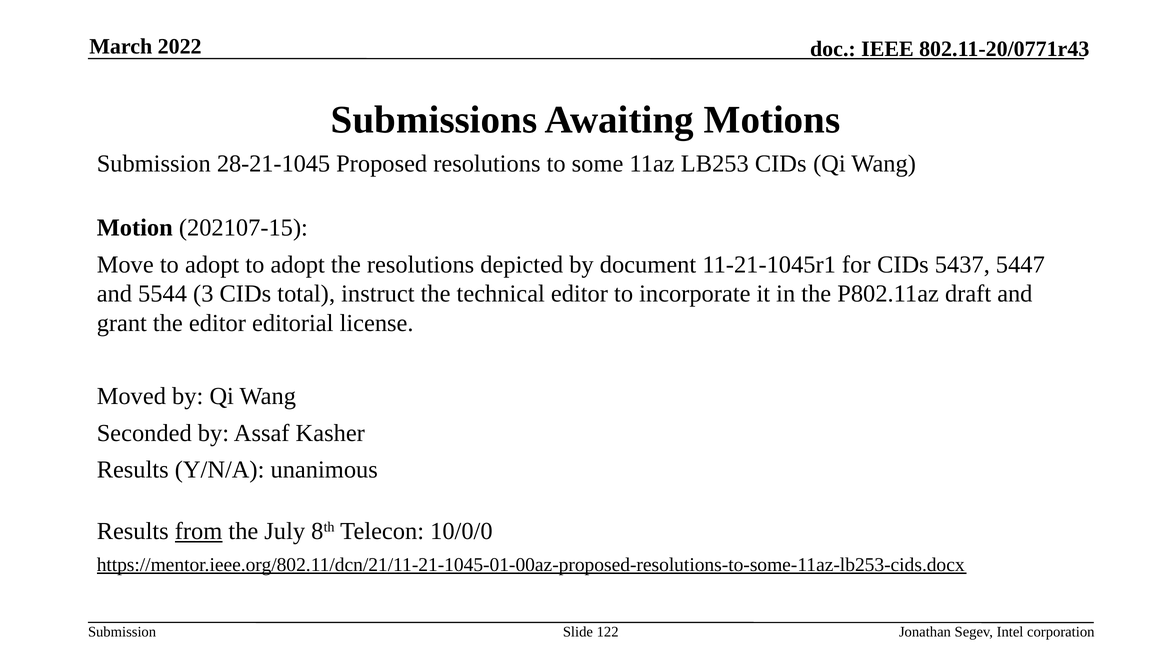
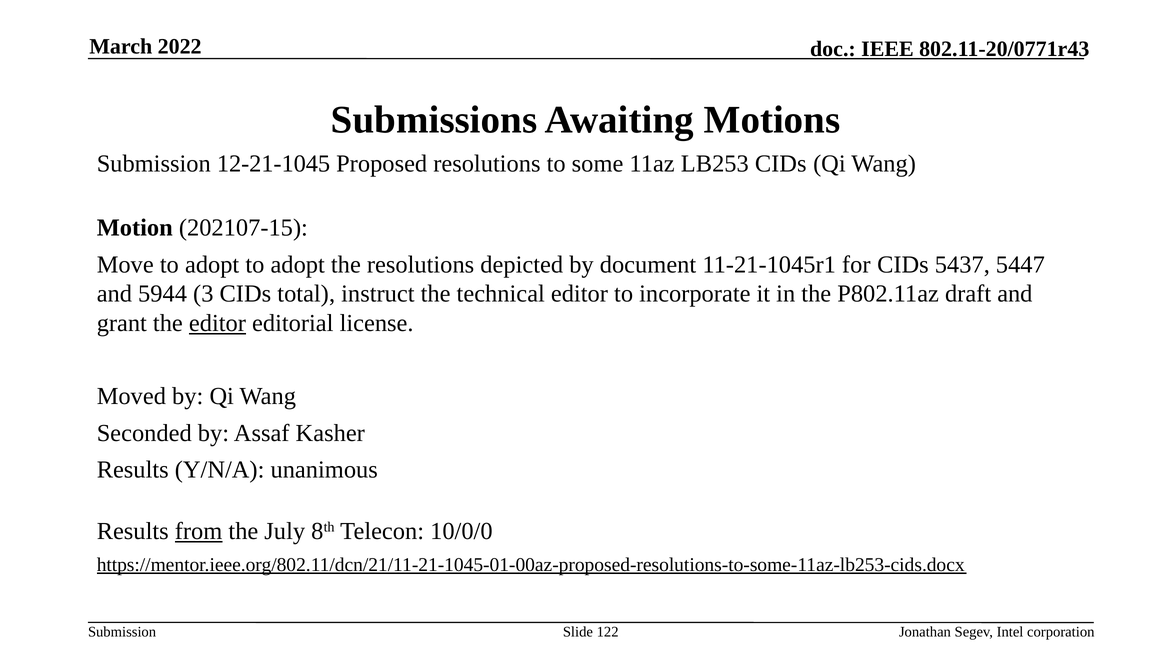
28-21-1045: 28-21-1045 -> 12-21-1045
5544: 5544 -> 5944
editor at (217, 323) underline: none -> present
